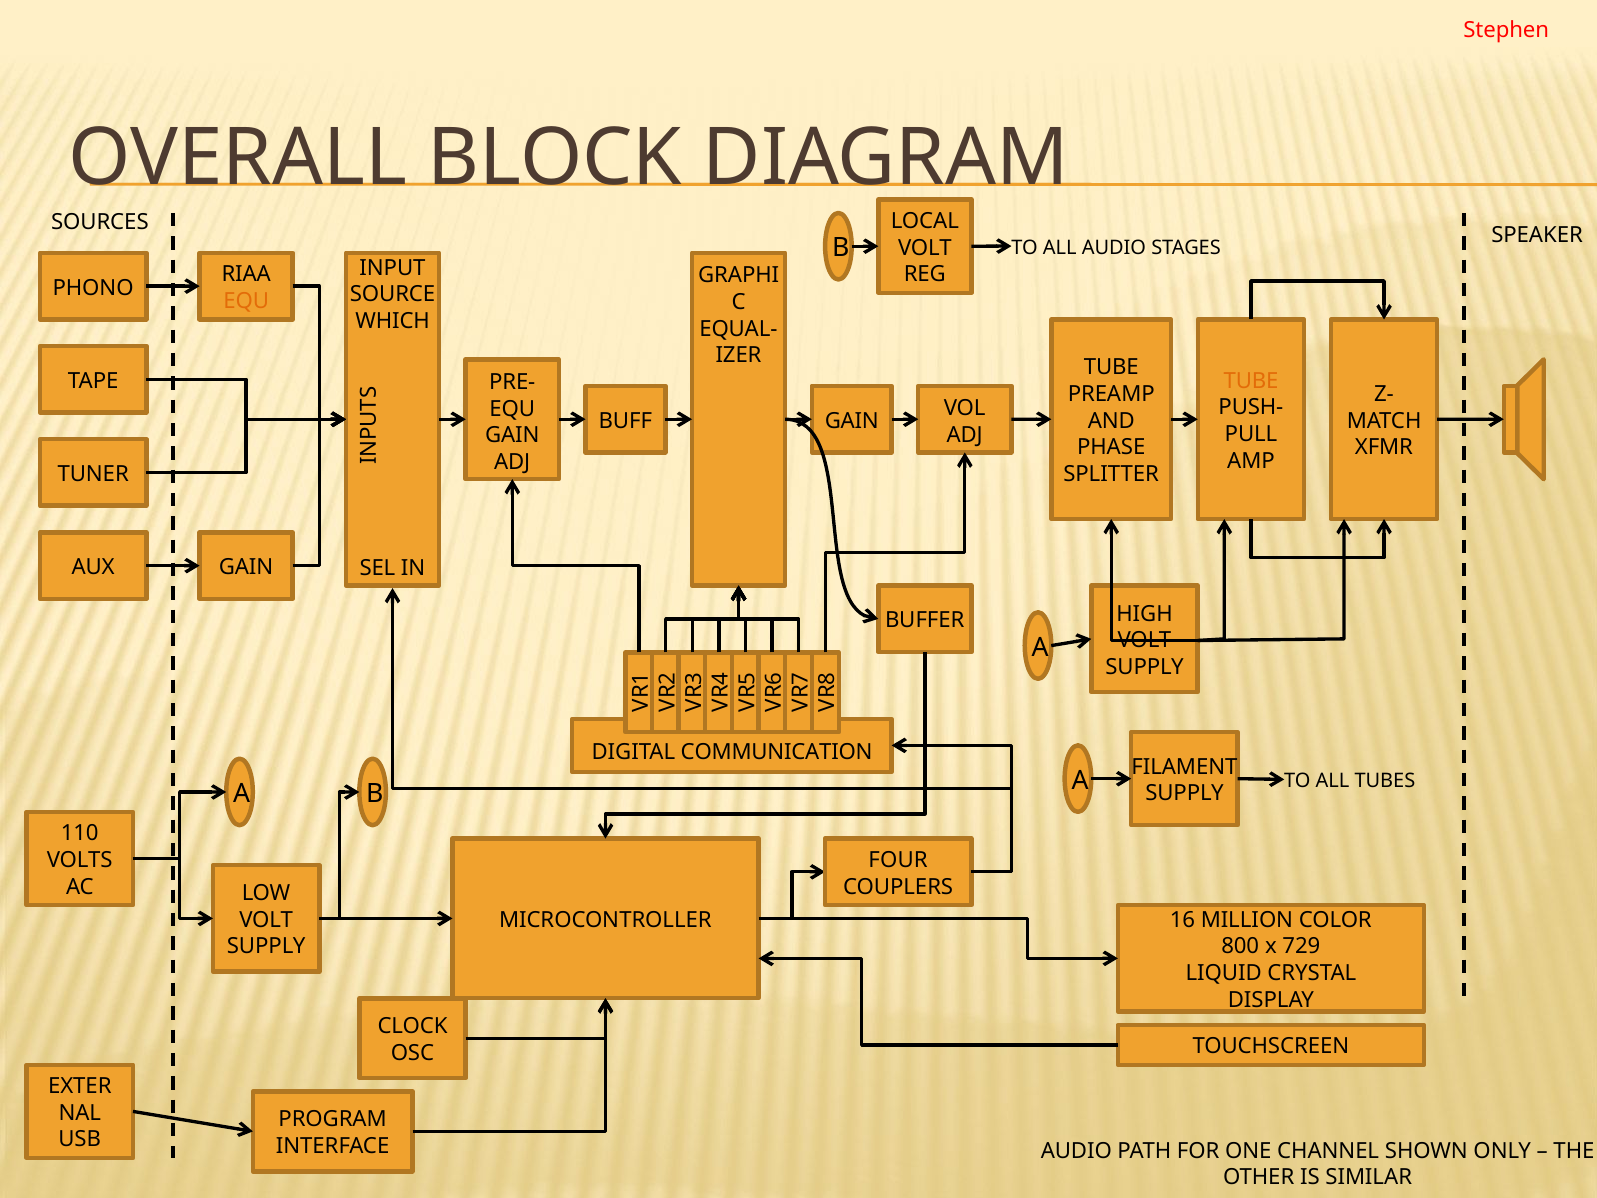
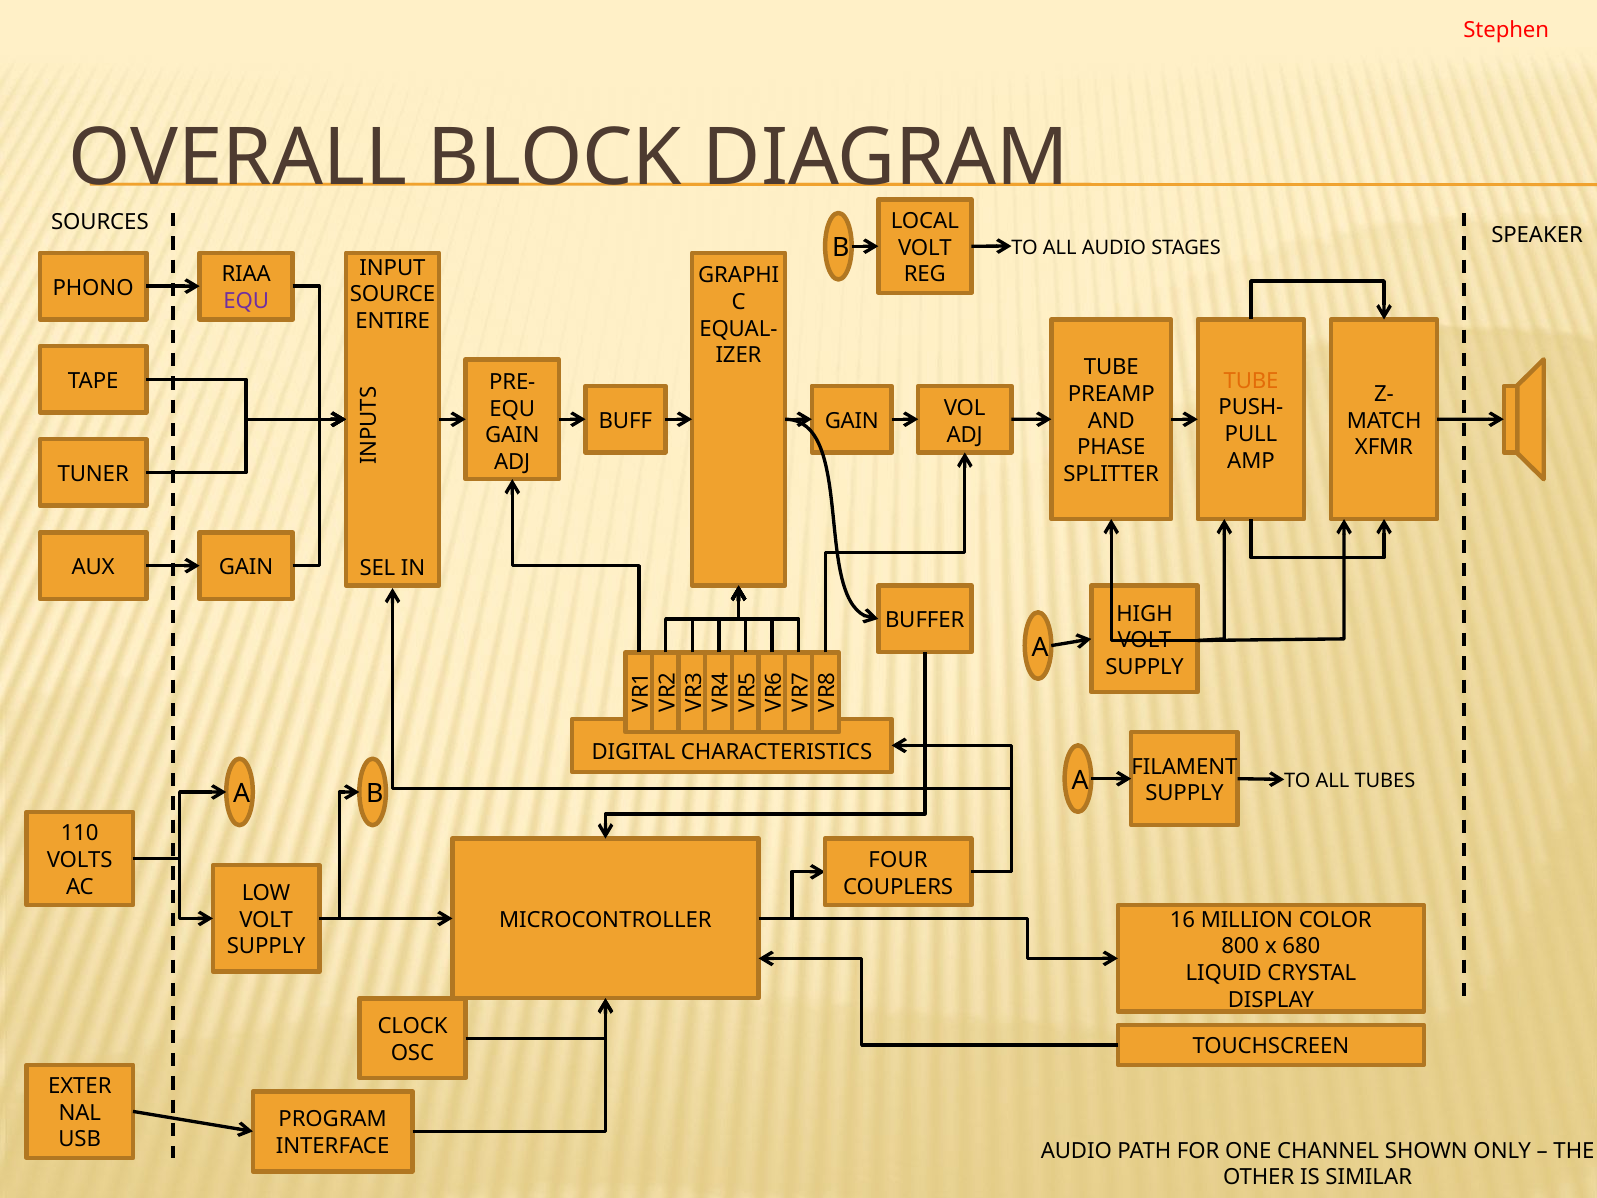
EQU at (246, 301) colour: orange -> purple
WHICH: WHICH -> ENTIRE
COMMUNICATION: COMMUNICATION -> CHARACTERISTICS
729: 729 -> 680
